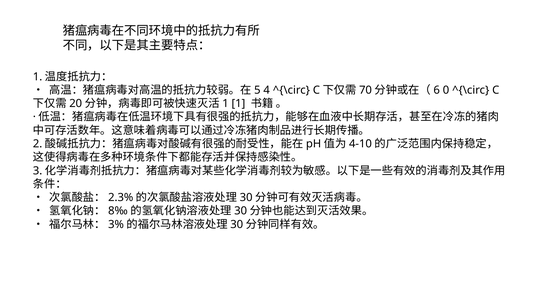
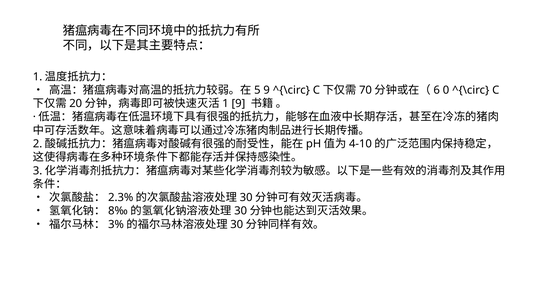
4 at (267, 90): 4 -> 9
1 at (238, 104): 1 -> 9
